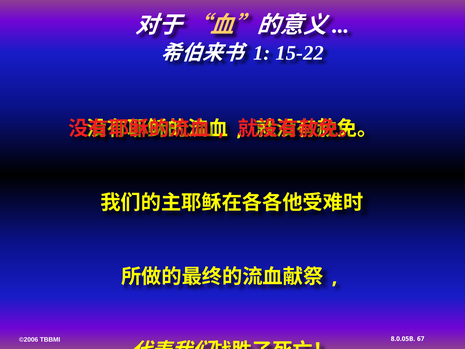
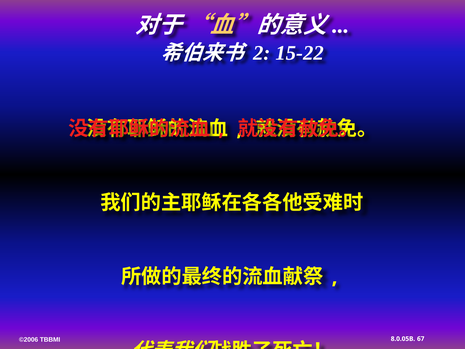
1: 1 -> 2
